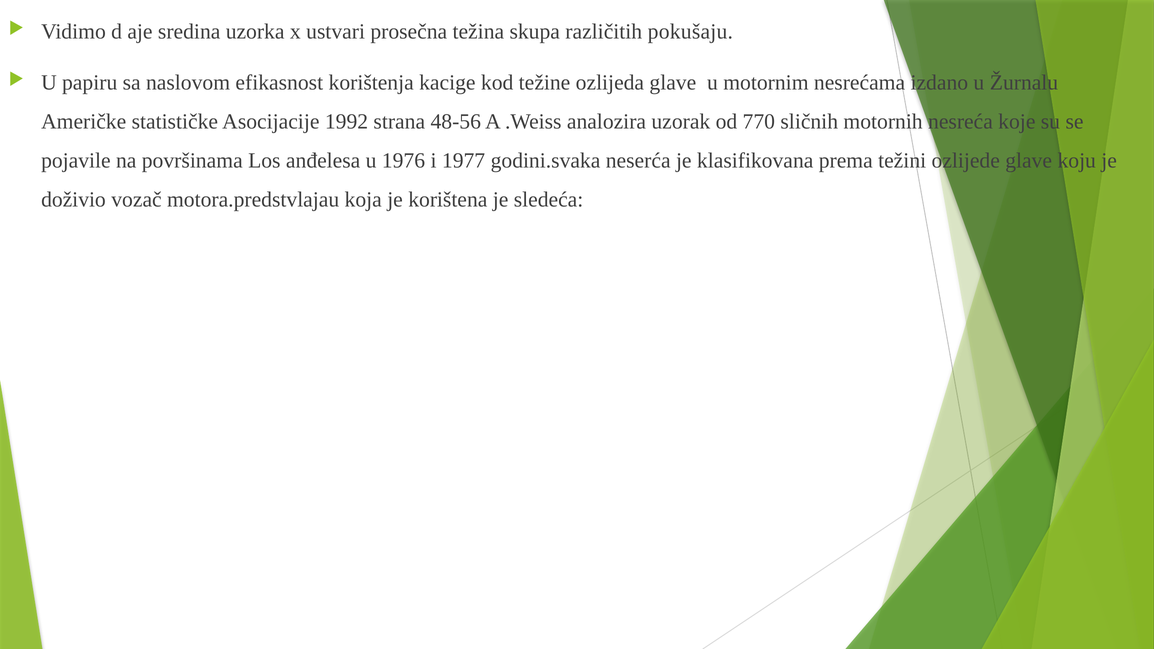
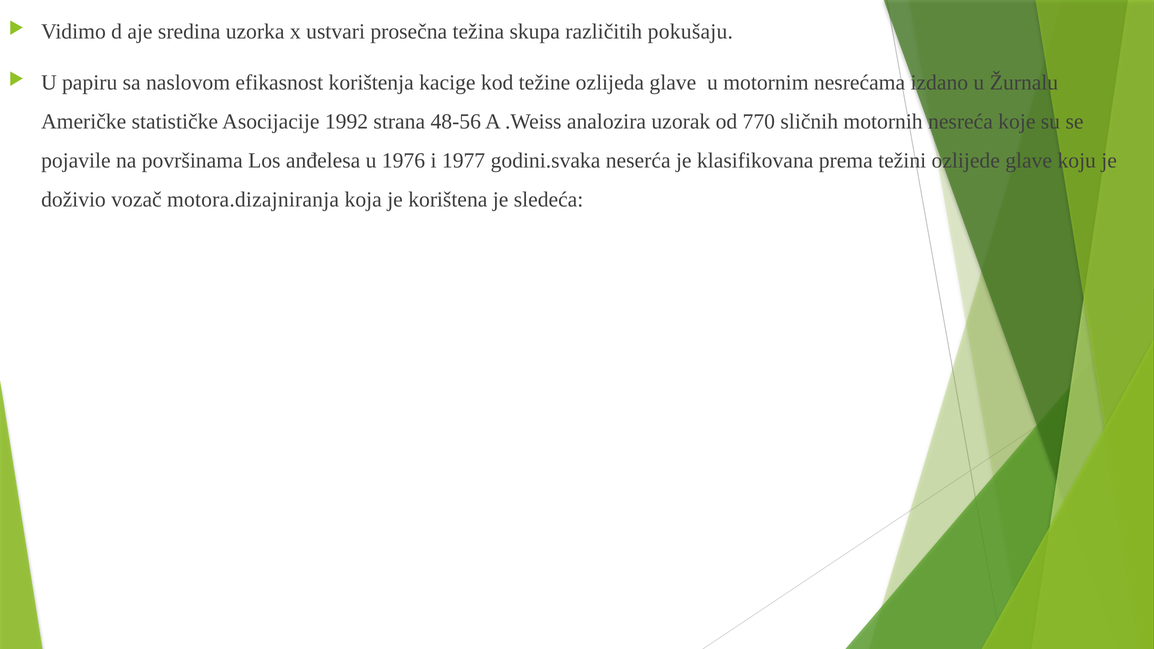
motora.predstvlajau: motora.predstvlajau -> motora.dizajniranja
